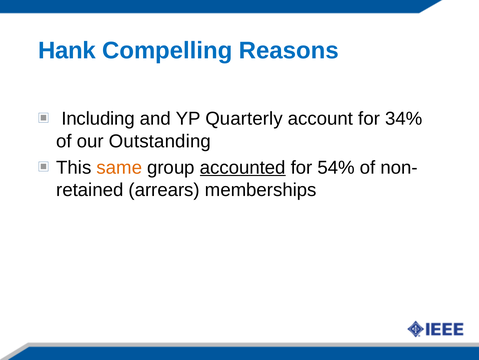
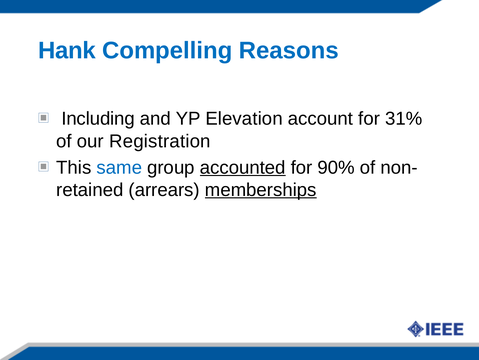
Quarterly: Quarterly -> Elevation
34%: 34% -> 31%
Outstanding: Outstanding -> Registration
same colour: orange -> blue
54%: 54% -> 90%
memberships underline: none -> present
